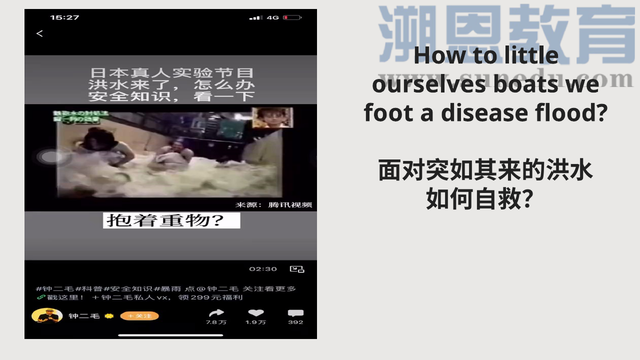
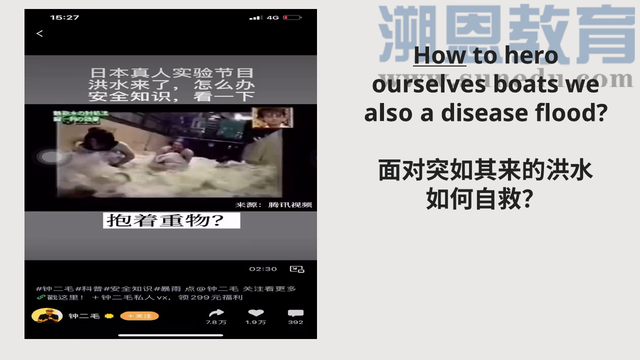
How underline: none -> present
little: little -> hero
foot: foot -> also
